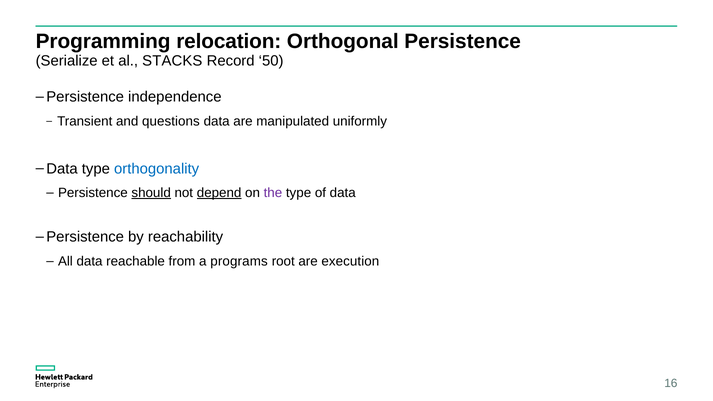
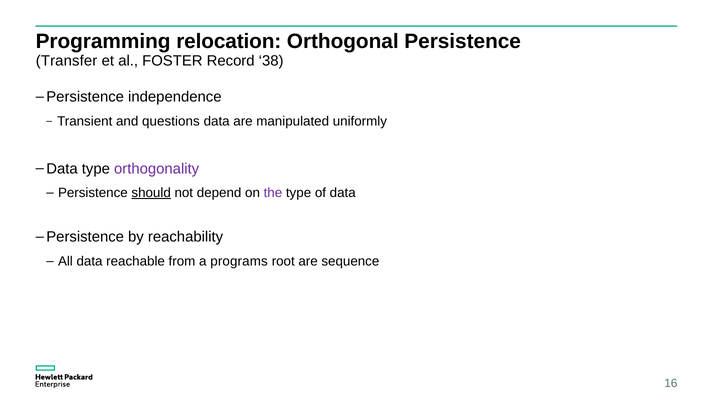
Serialize: Serialize -> Transfer
STACKS: STACKS -> FOSTER
50: 50 -> 38
orthogonality colour: blue -> purple
depend underline: present -> none
execution: execution -> sequence
